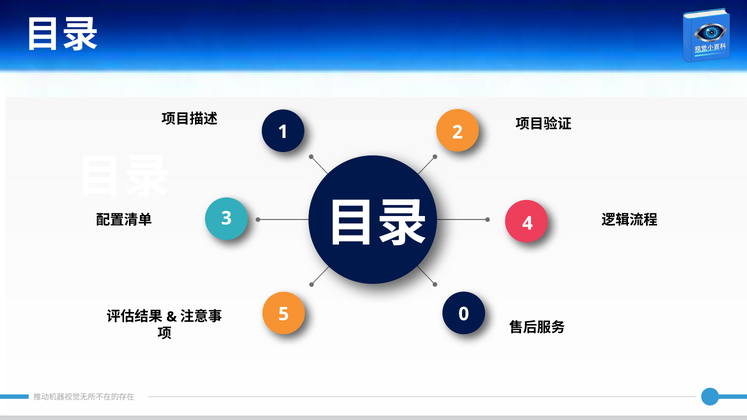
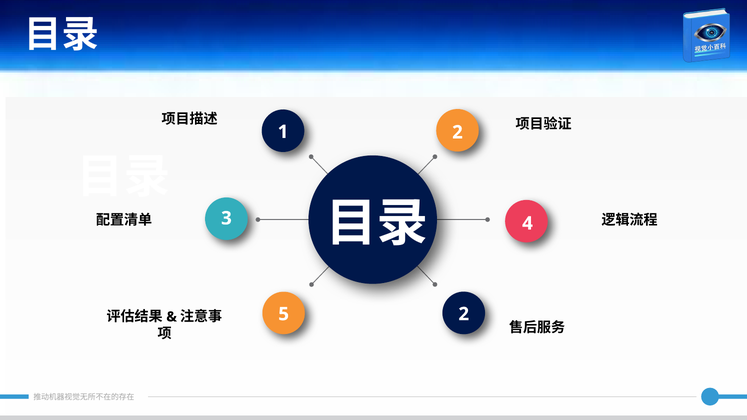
5 0: 0 -> 2
